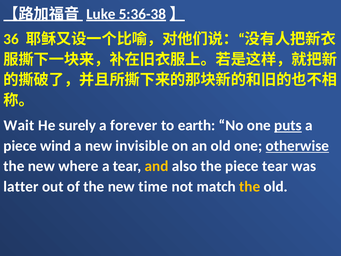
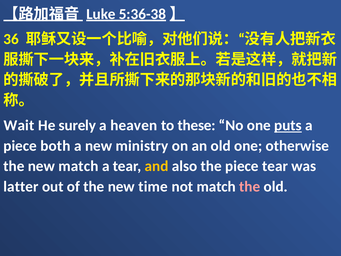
forever: forever -> heaven
earth: earth -> these
wind: wind -> both
invisible: invisible -> ministry
otherwise underline: present -> none
new where: where -> match
the at (250, 186) colour: yellow -> pink
